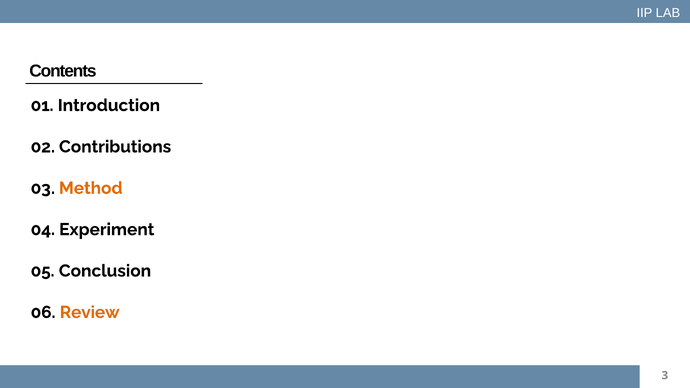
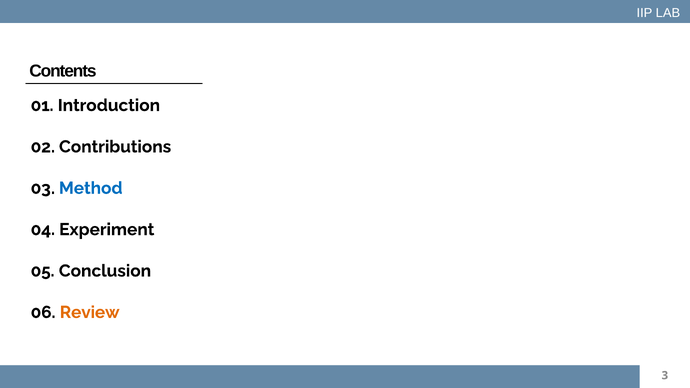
Method colour: orange -> blue
